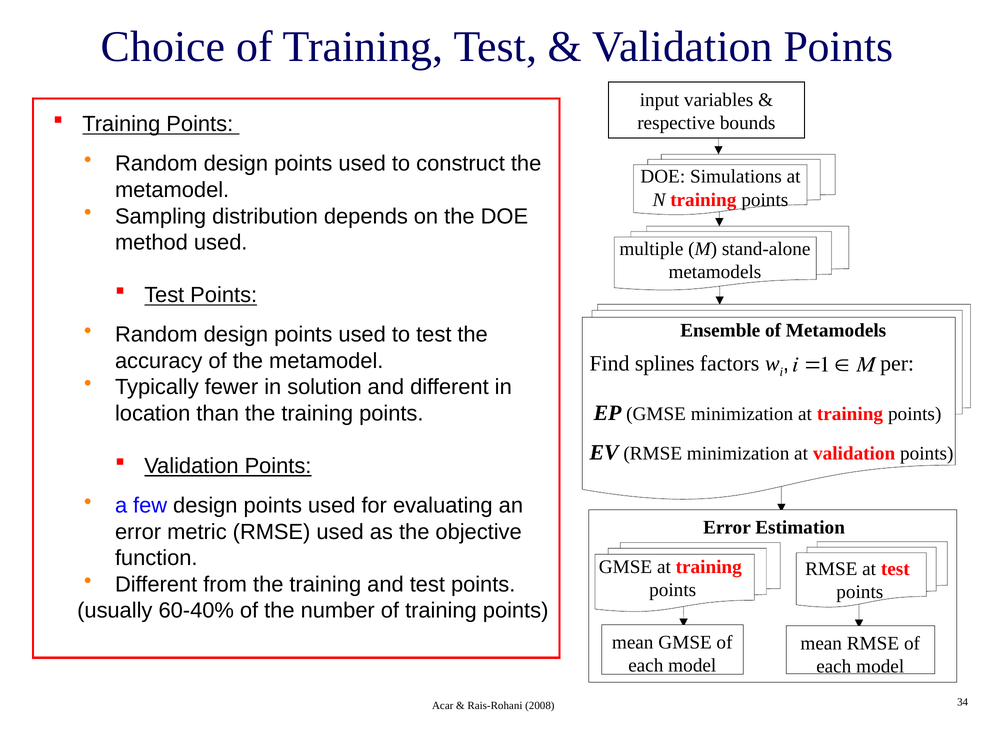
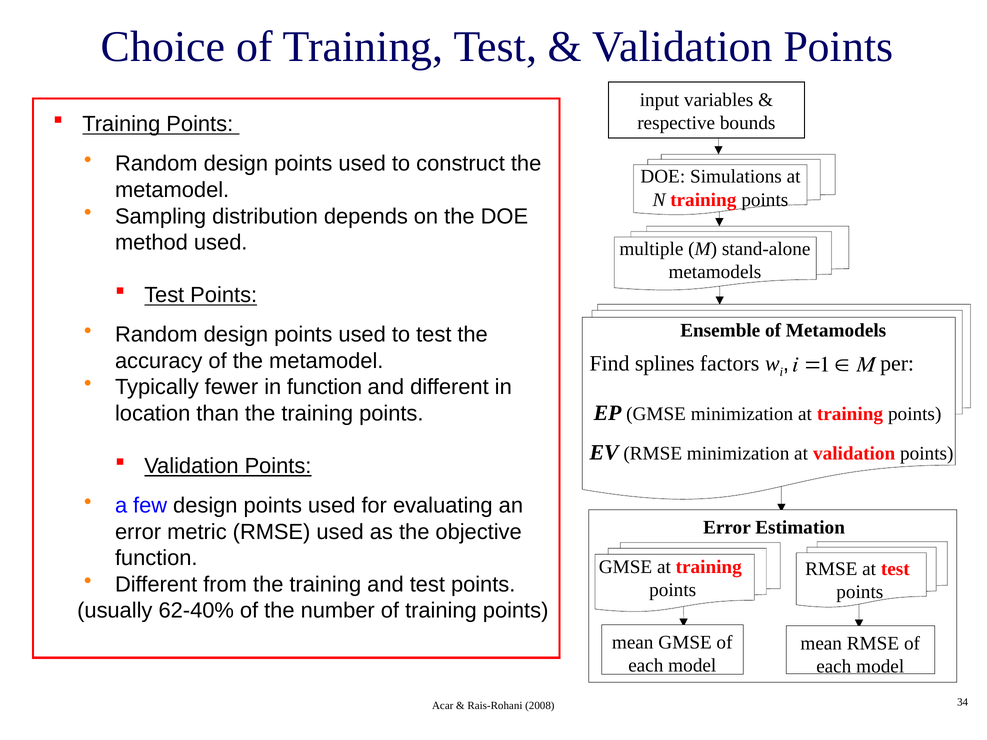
in solution: solution -> function
60-40%: 60-40% -> 62-40%
